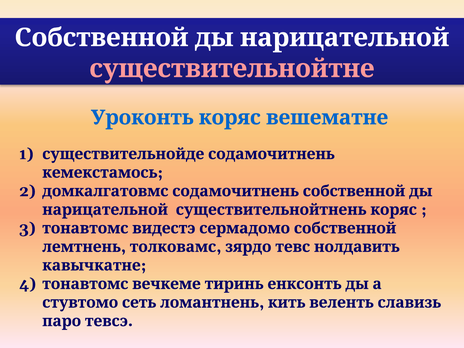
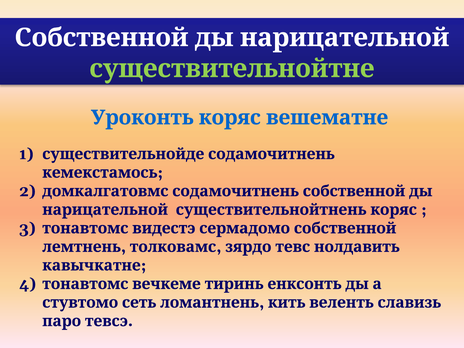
существительнойтне colour: pink -> light green
